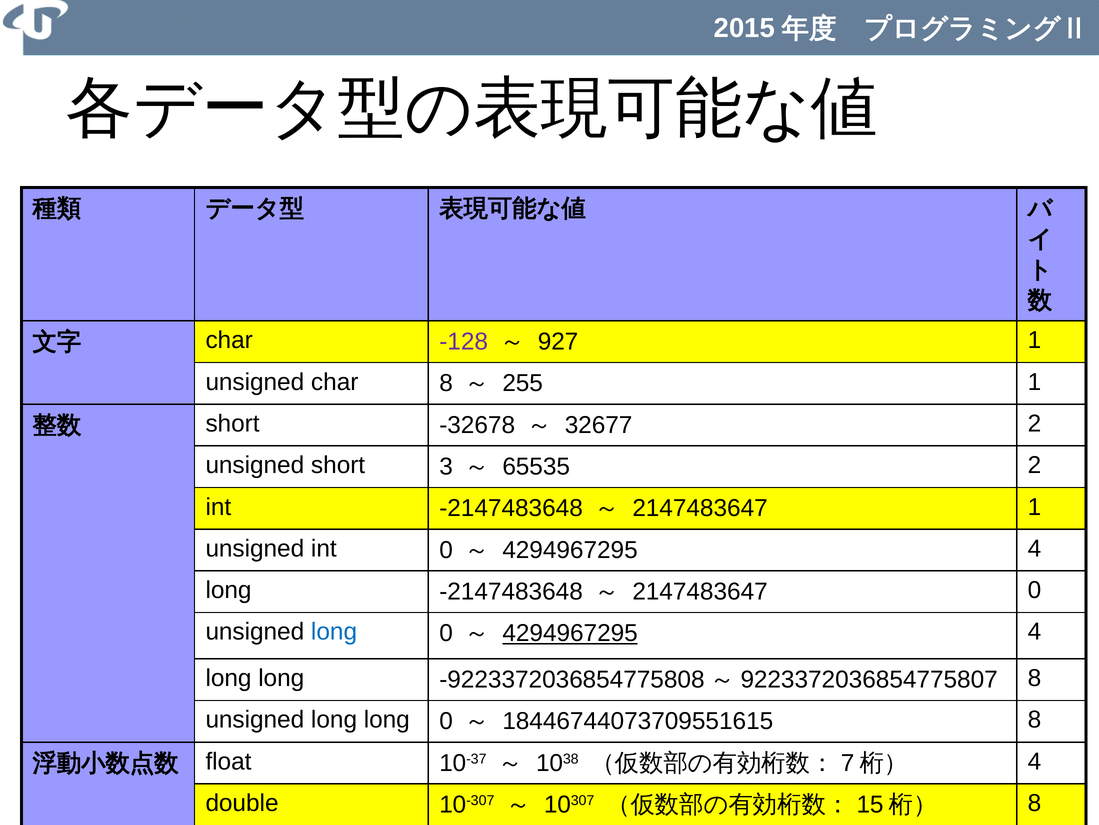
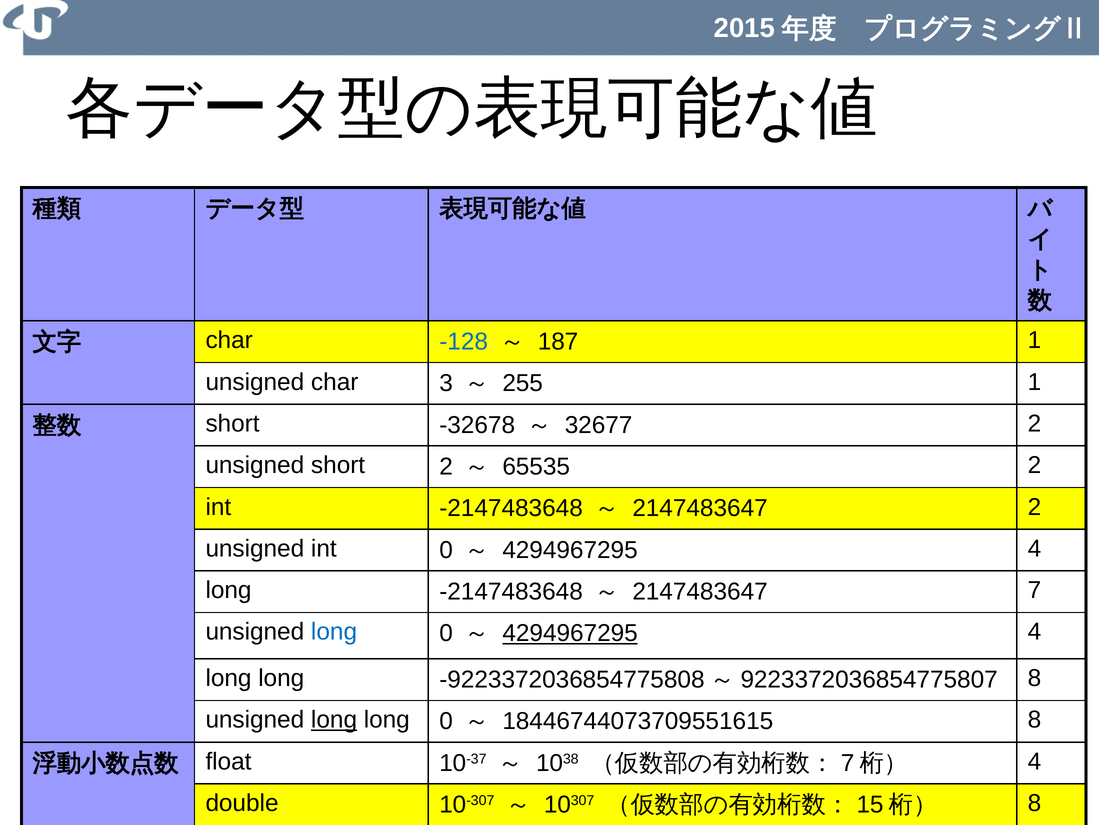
-128 colour: purple -> blue
927: 927 -> 187
char 8: 8 -> 3
short 3: 3 -> 2
2147483647 1: 1 -> 2
2147483647 0: 0 -> 7
long at (334, 719) underline: none -> present
